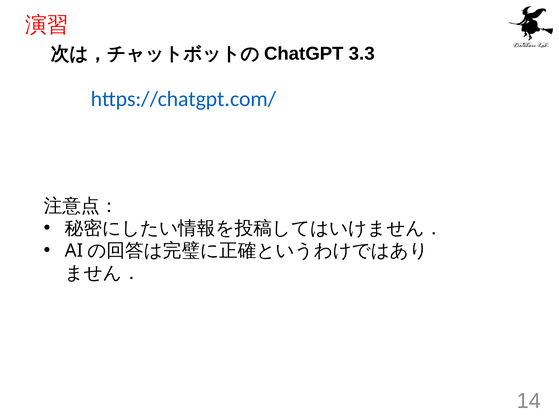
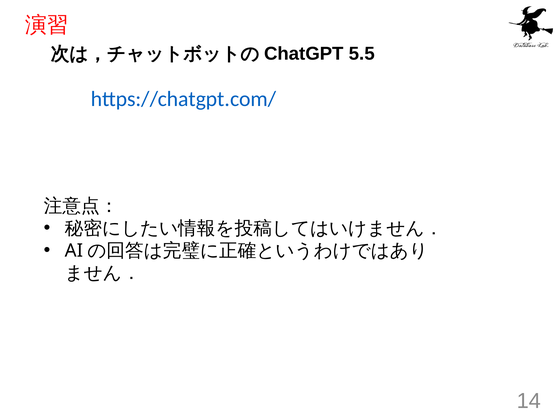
3.3: 3.3 -> 5.5
